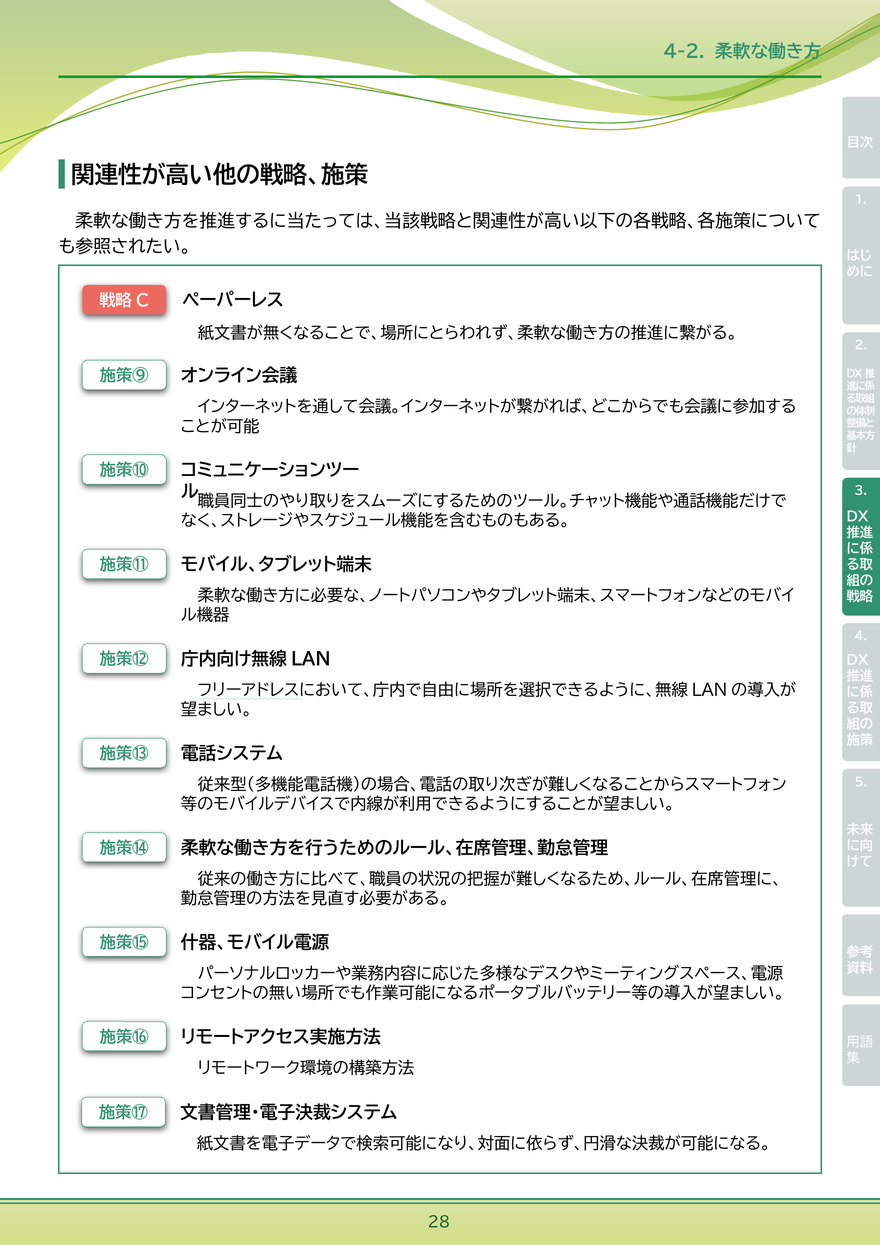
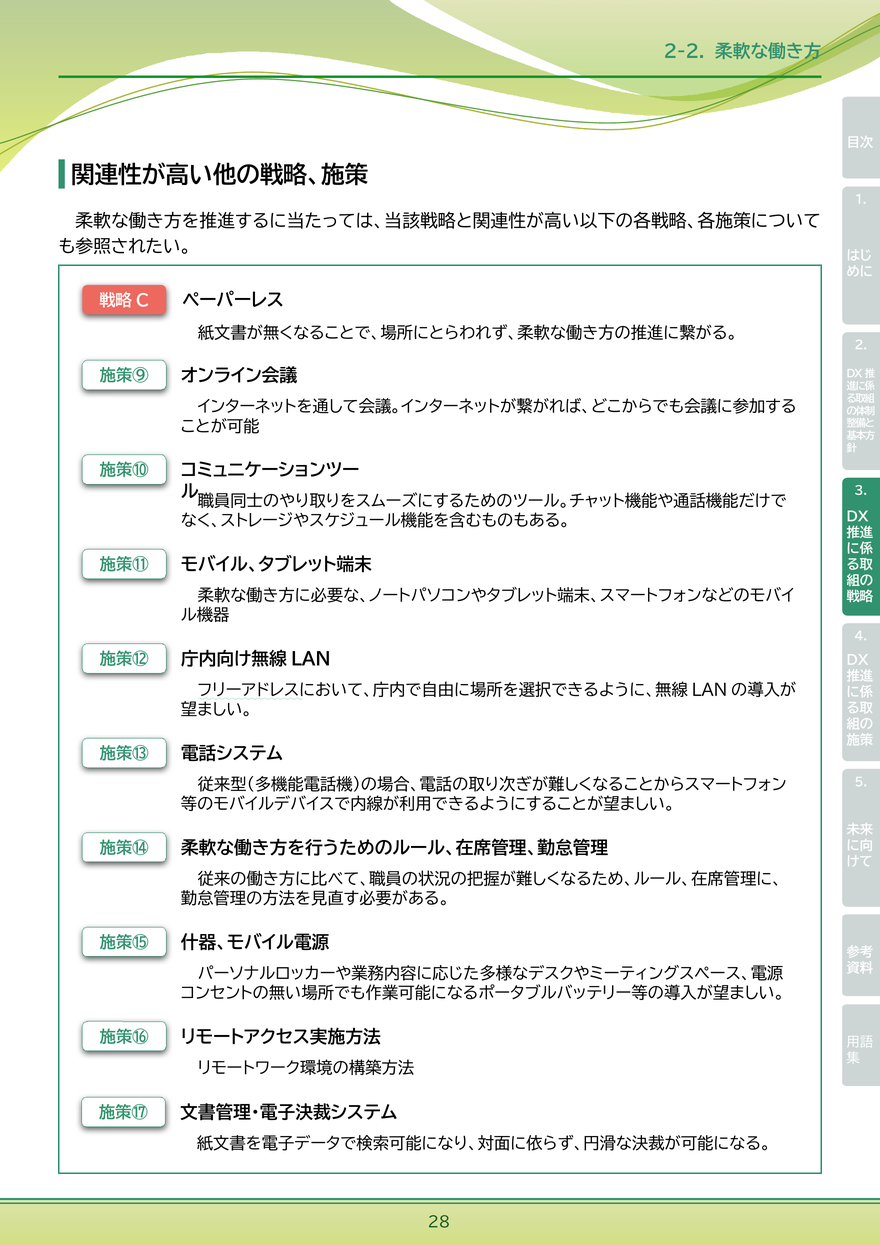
4-2: 4-2 -> 2-2
